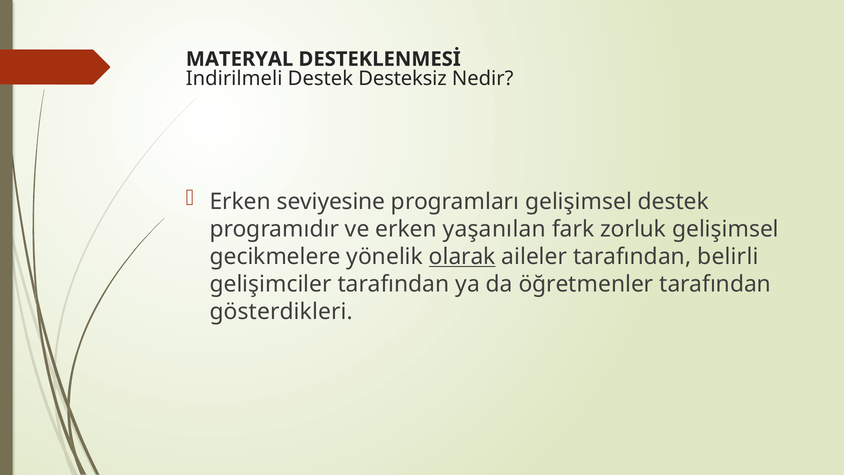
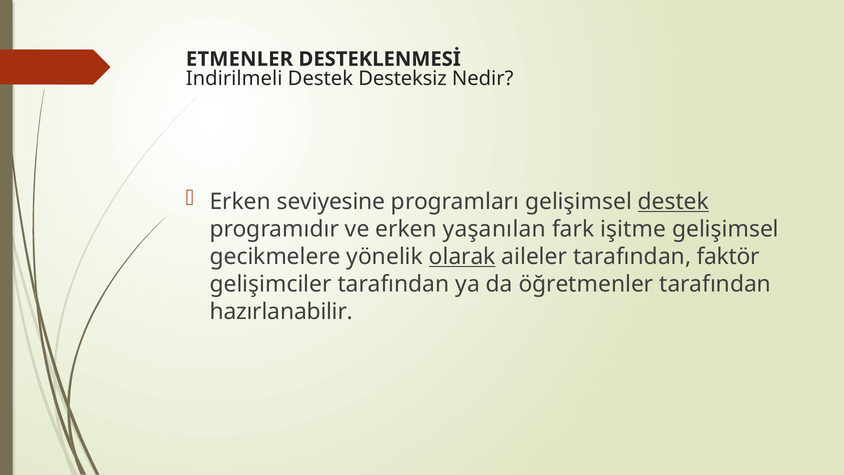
MATERYAL: MATERYAL -> ETMENLER
destek at (673, 202) underline: none -> present
zorluk: zorluk -> işitme
belirli: belirli -> faktör
gösterdikleri: gösterdikleri -> hazırlanabilir
